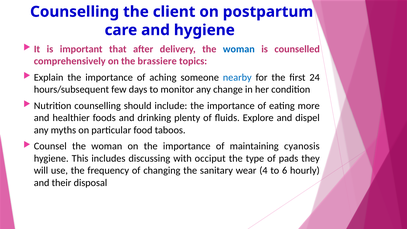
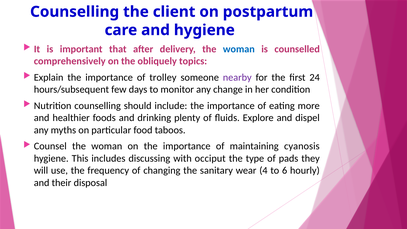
brassiere: brassiere -> obliquely
aching: aching -> trolley
nearby colour: blue -> purple
